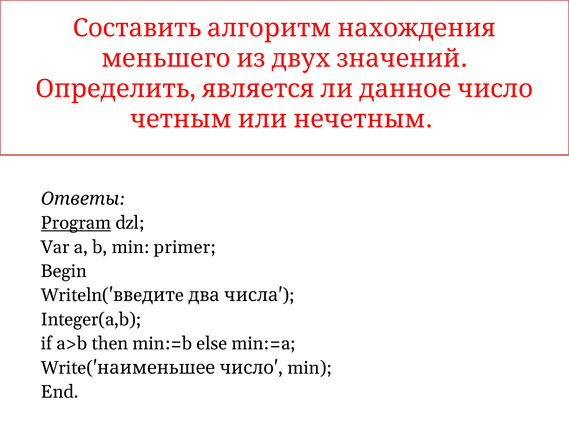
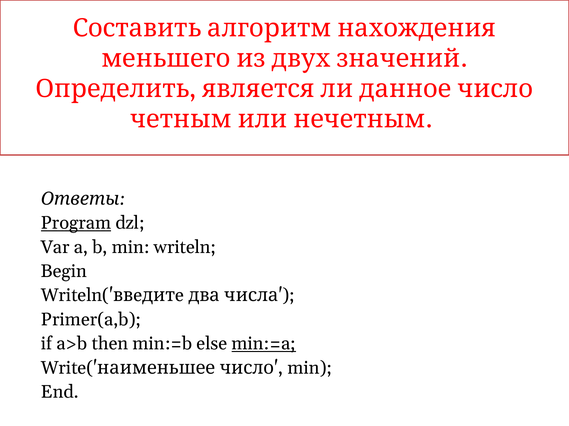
primer: primer -> writeln
Integer(a,b: Integer(a,b -> Primer(a,b
min:=a underline: none -> present
